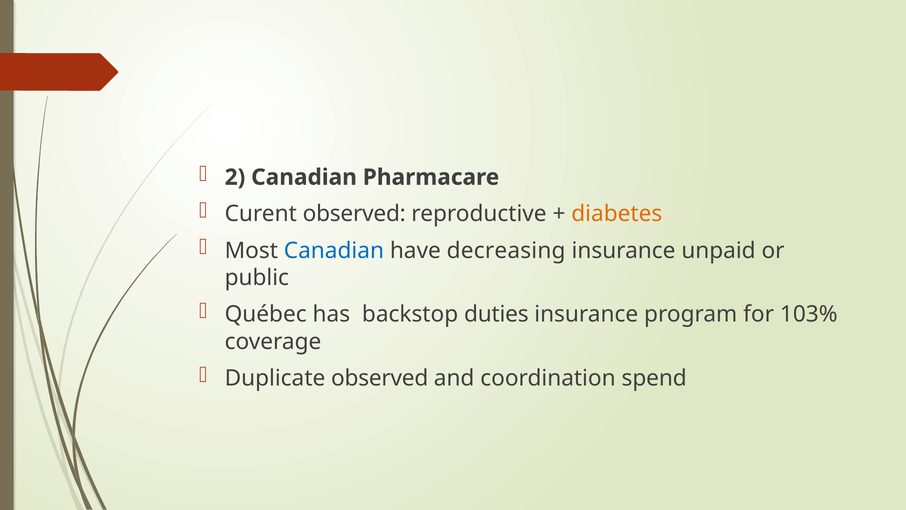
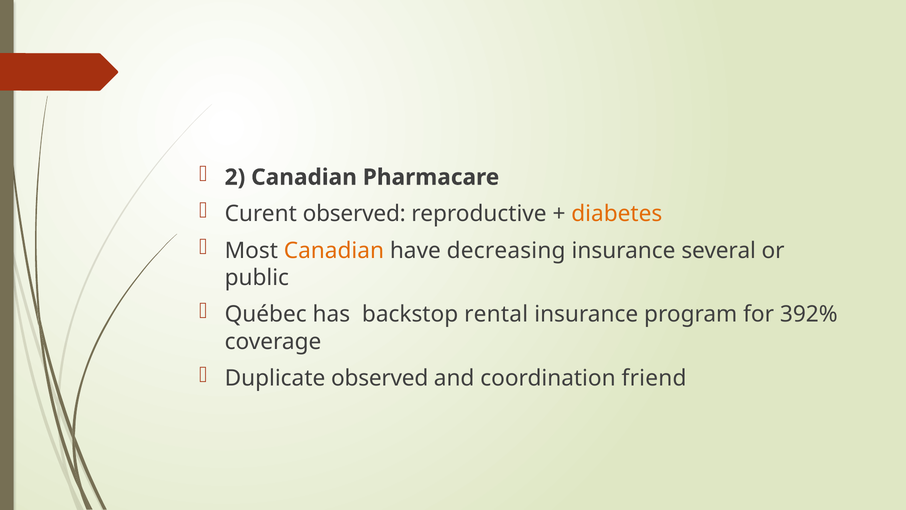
Canadian at (334, 250) colour: blue -> orange
unpaid: unpaid -> several
duties: duties -> rental
103%: 103% -> 392%
spend: spend -> friend
